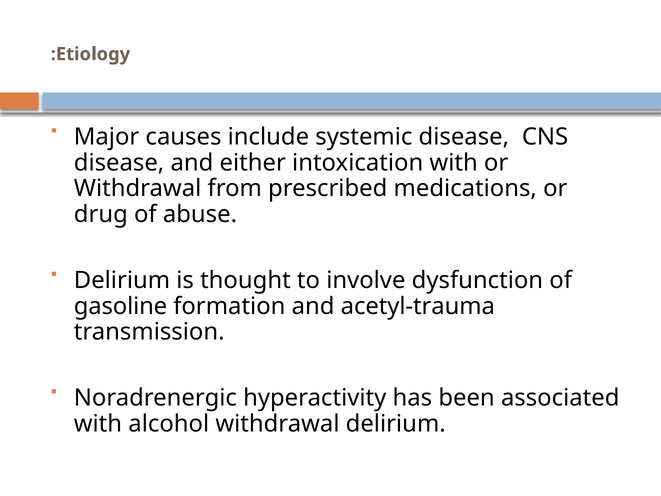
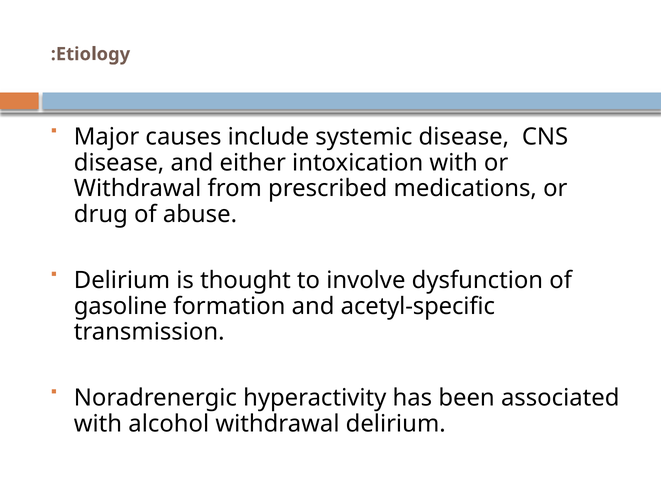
acetyl-trauma: acetyl-trauma -> acetyl-specific
